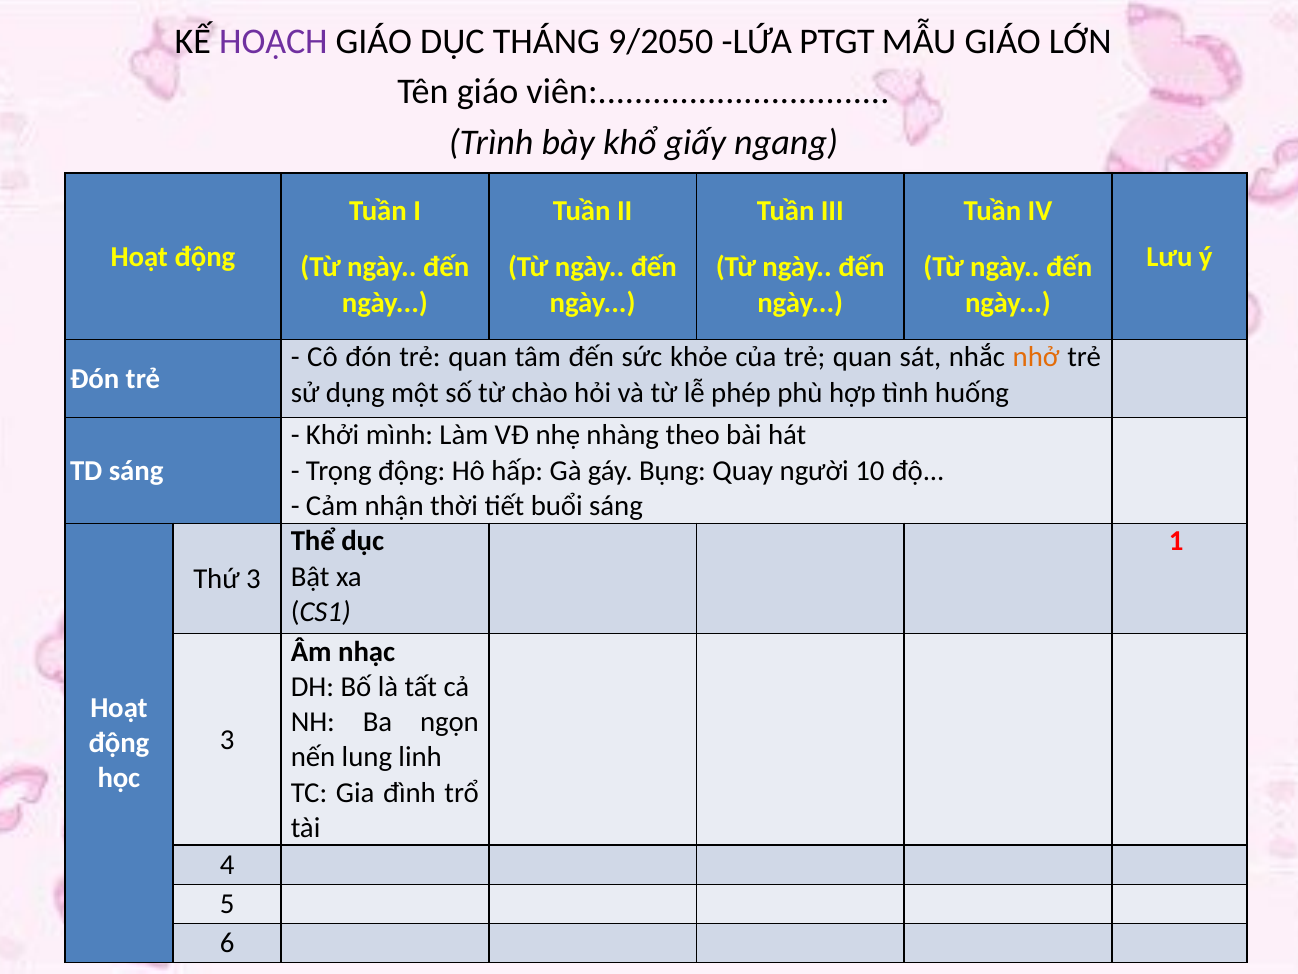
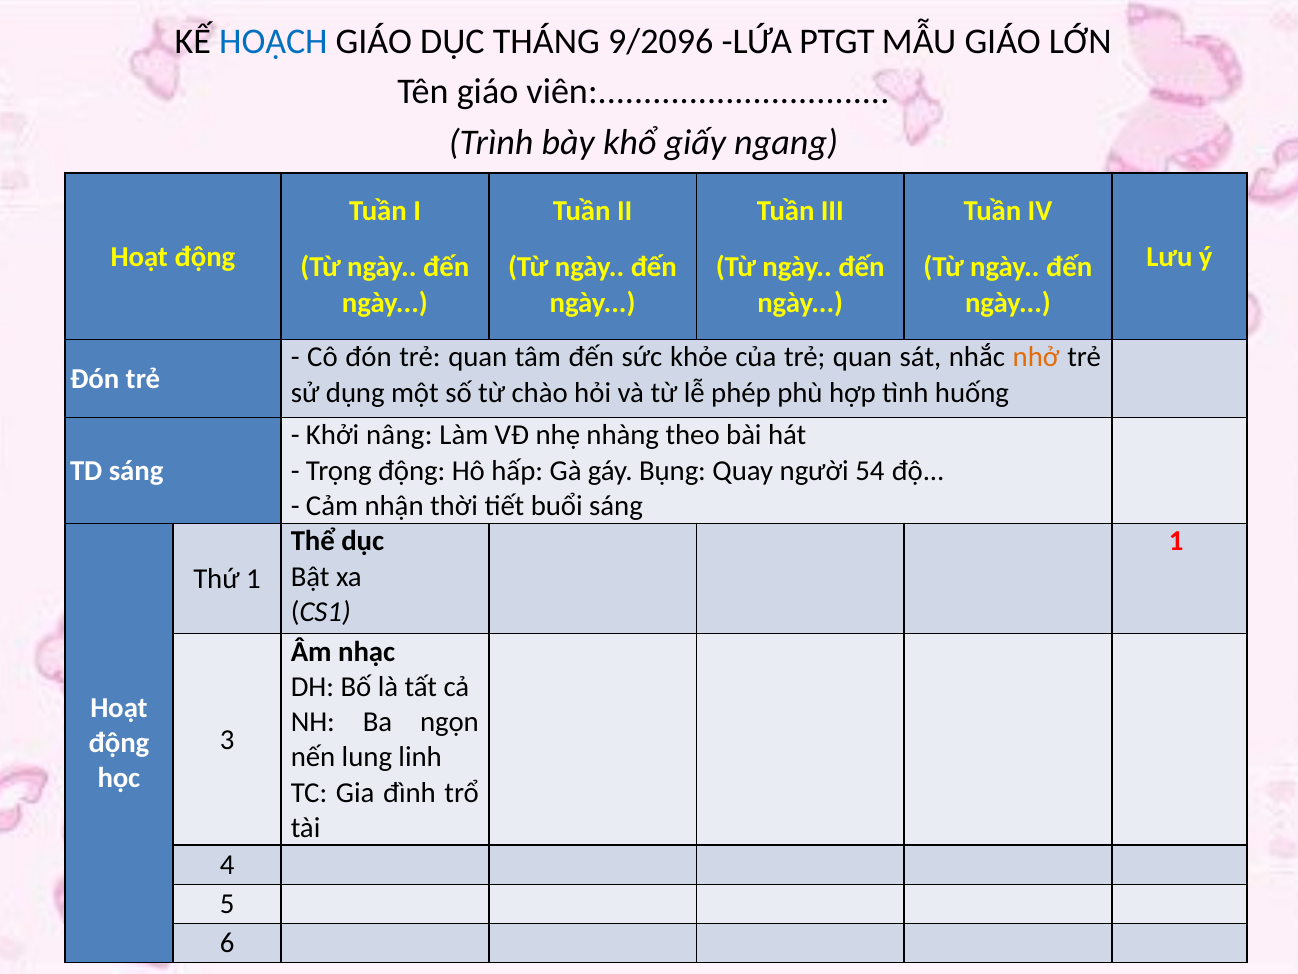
HOẠCH colour: purple -> blue
9/2050: 9/2050 -> 9/2096
mình: mình -> nâng
10: 10 -> 54
Thứ 3: 3 -> 1
